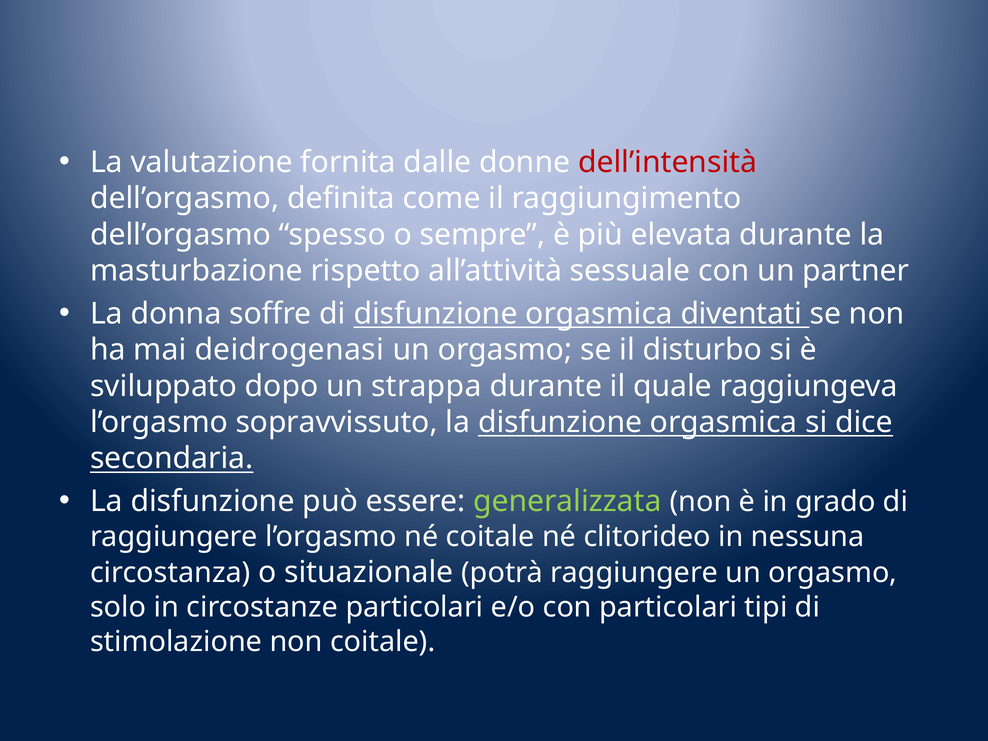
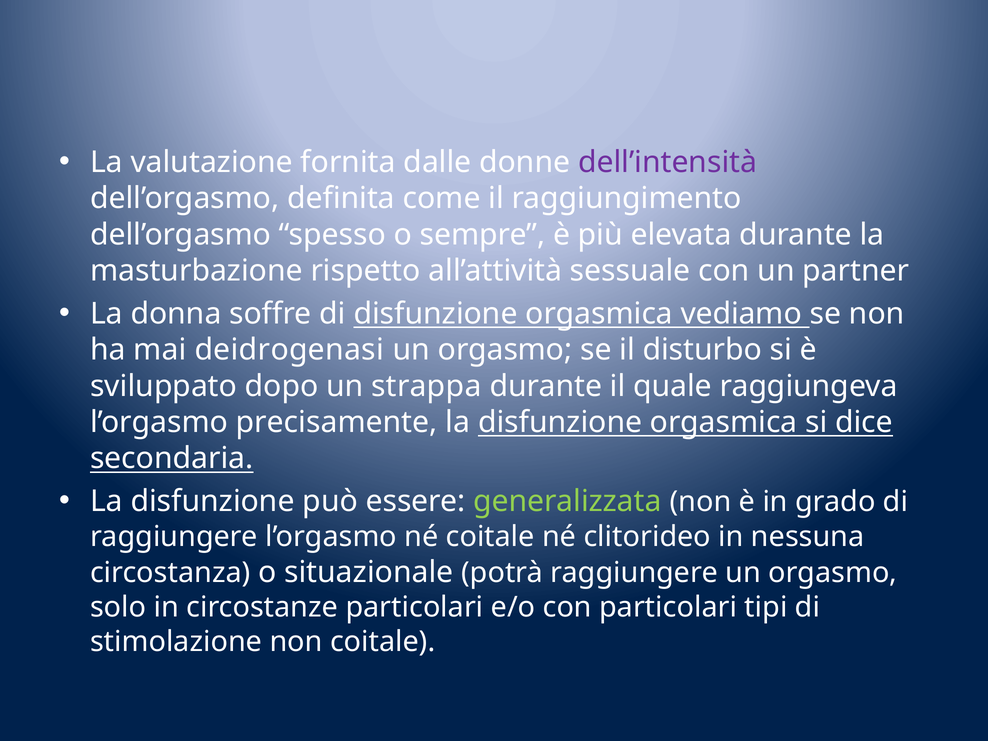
dell’intensità colour: red -> purple
diventati: diventati -> vediamo
sopravvissuto: sopravvissuto -> precisamente
